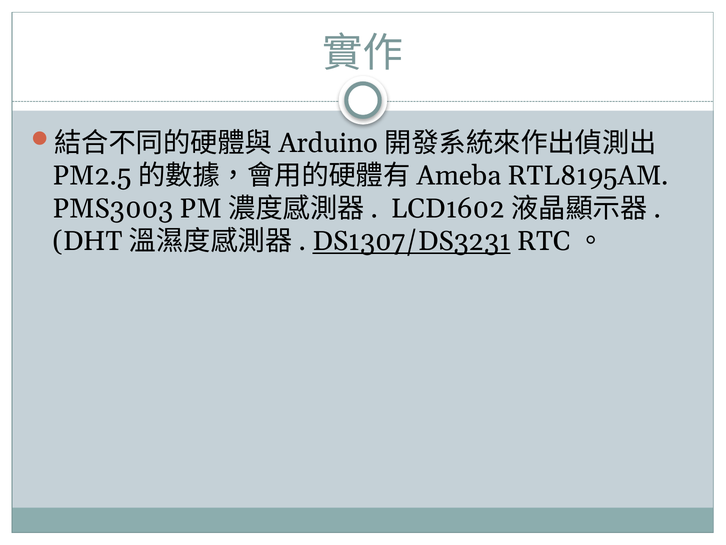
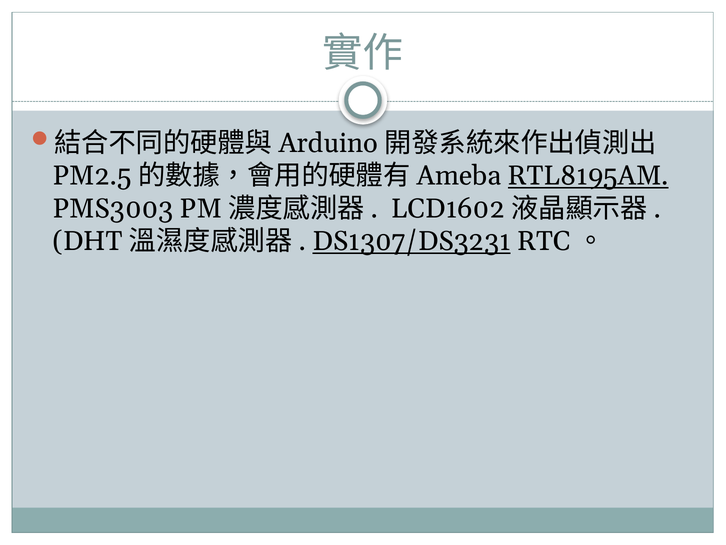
RTL8195AM underline: none -> present
